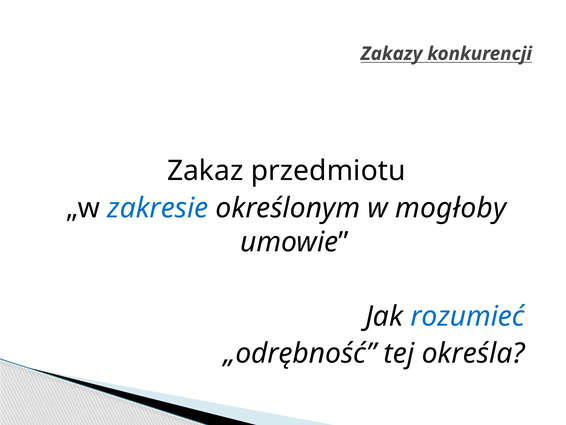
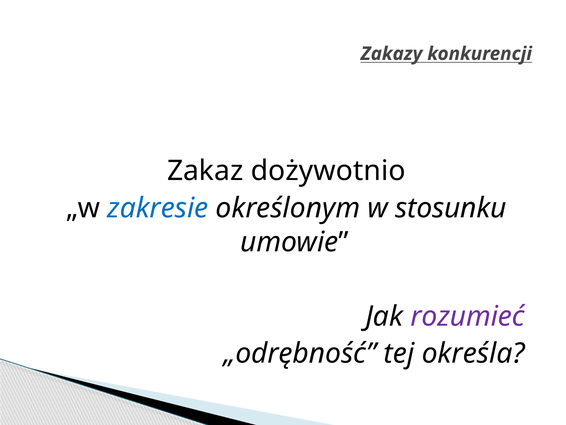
przedmiotu: przedmiotu -> dożywotnio
mogłoby: mogłoby -> stosunku
rozumieć colour: blue -> purple
